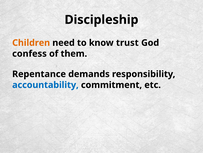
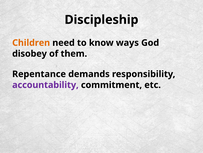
trust: trust -> ways
confess: confess -> disobey
accountability colour: blue -> purple
